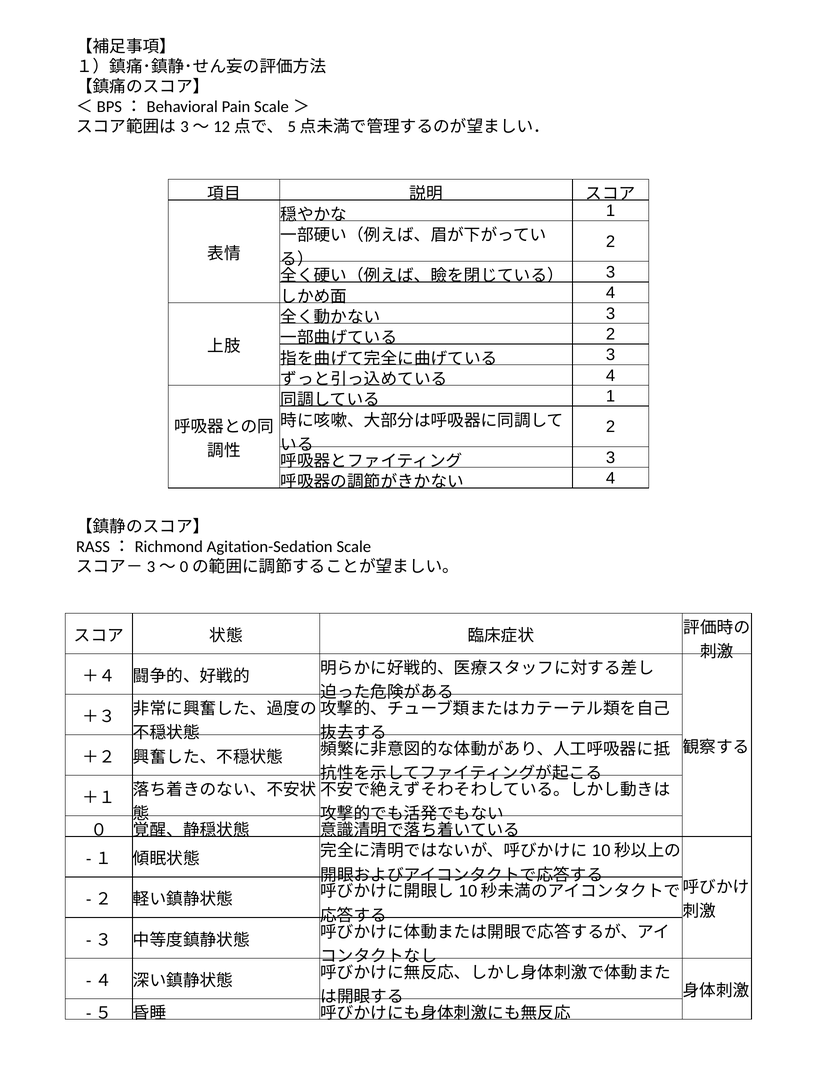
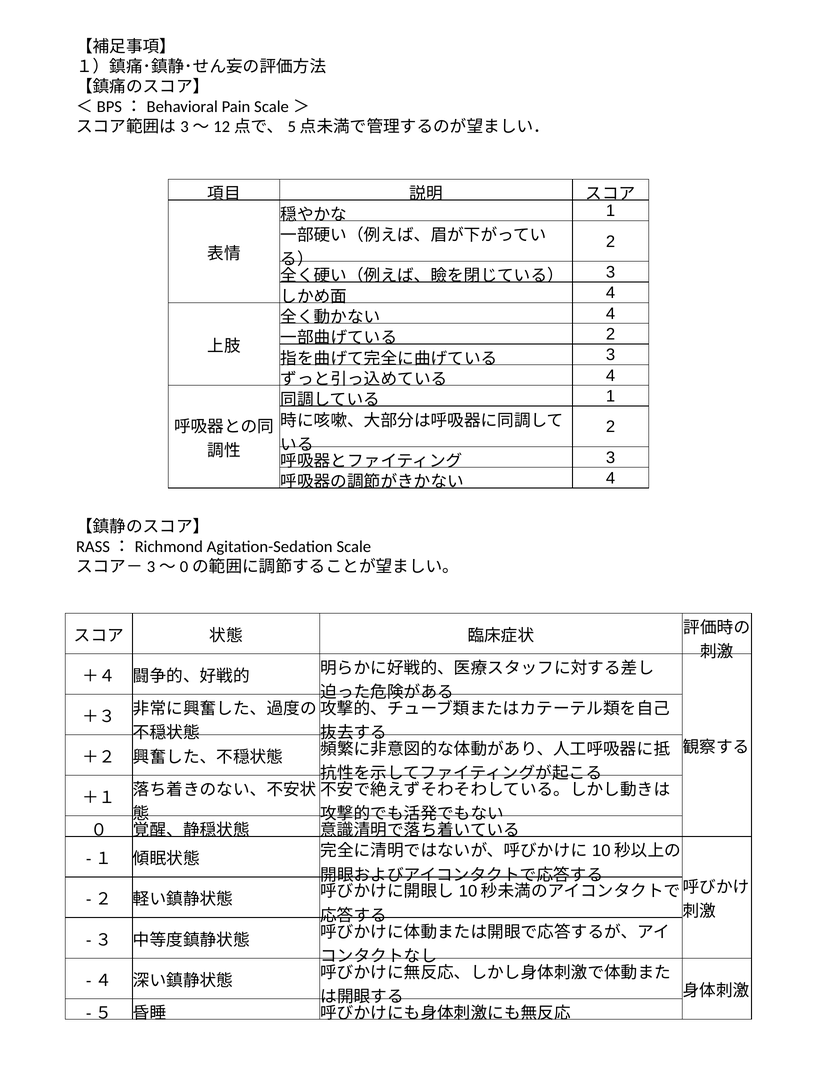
3 at (611, 314): 3 -> 4
